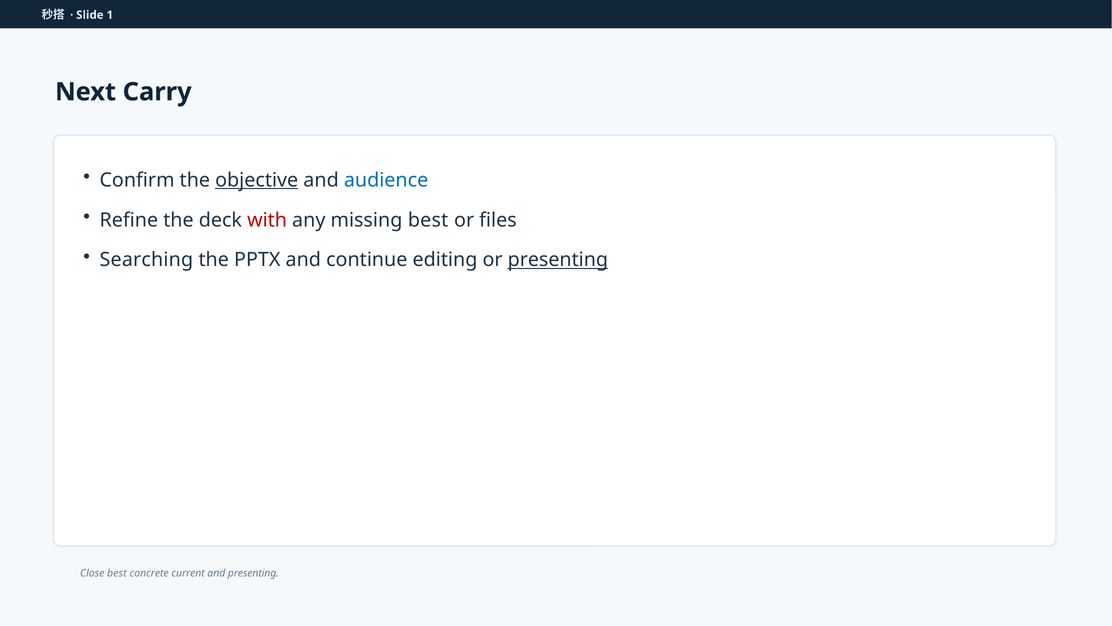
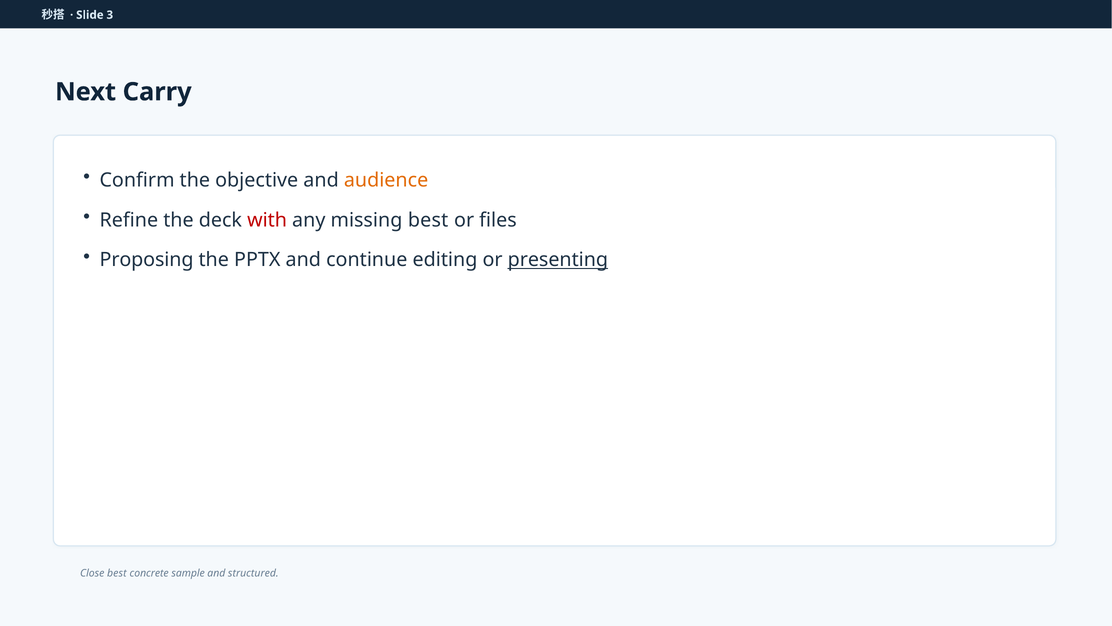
1: 1 -> 3
objective underline: present -> none
audience colour: blue -> orange
Searching: Searching -> Proposing
current: current -> sample
and presenting: presenting -> structured
